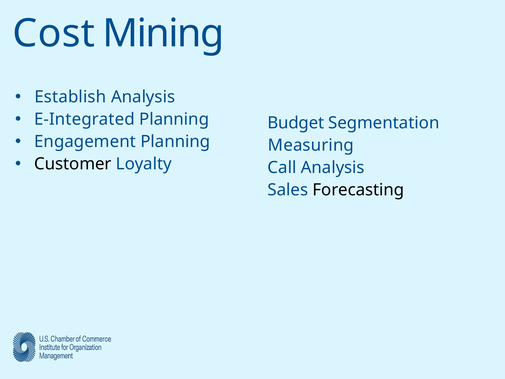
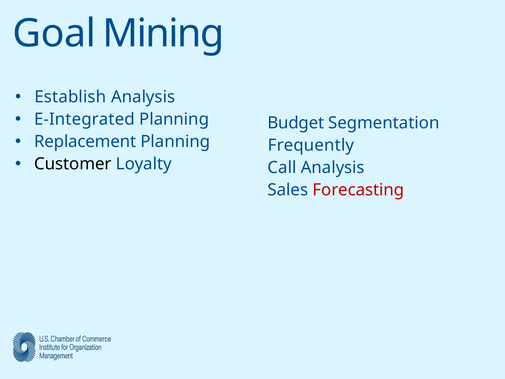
Cost: Cost -> Goal
Engagement: Engagement -> Replacement
Measuring: Measuring -> Frequently
Forecasting colour: black -> red
